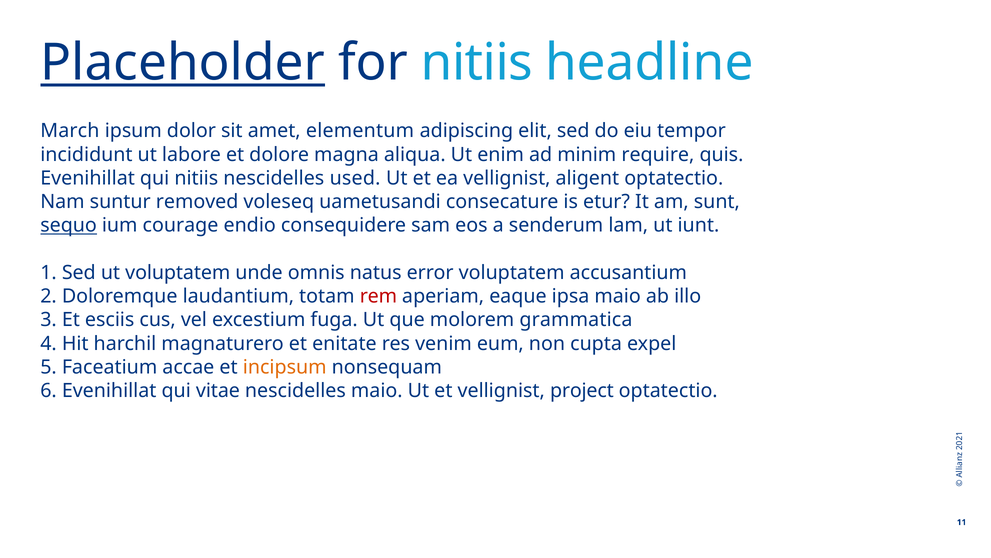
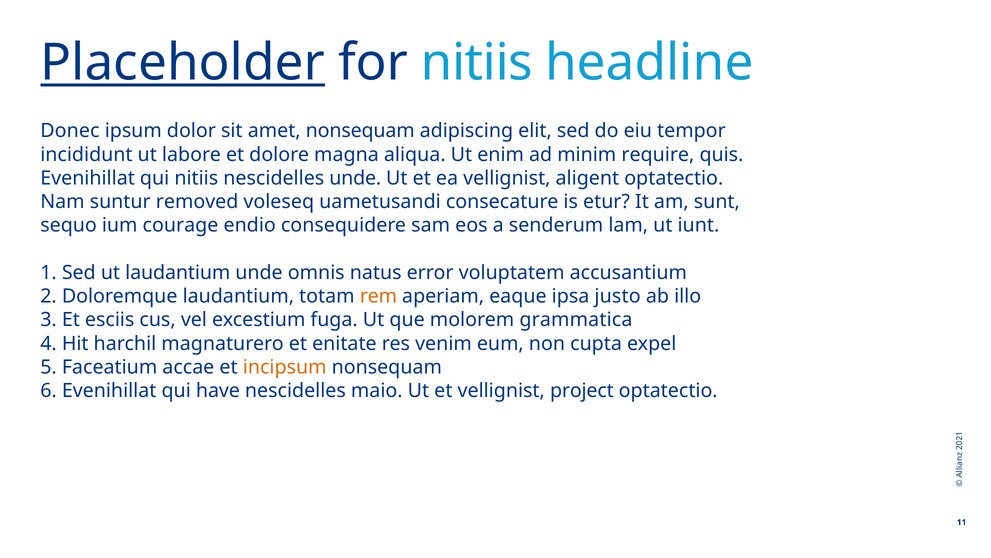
March: March -> Donec
amet elementum: elementum -> nonsequam
nescidelles used: used -> unde
sequo underline: present -> none
ut voluptatem: voluptatem -> laudantium
rem colour: red -> orange
ipsa maio: maio -> justo
vitae: vitae -> have
